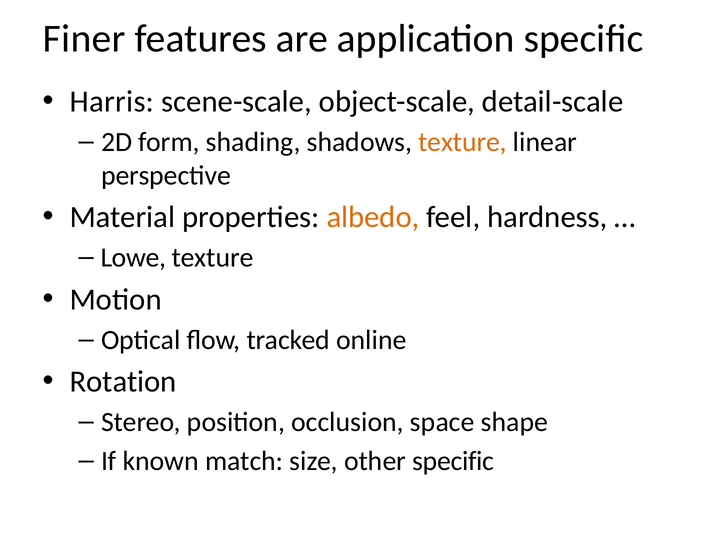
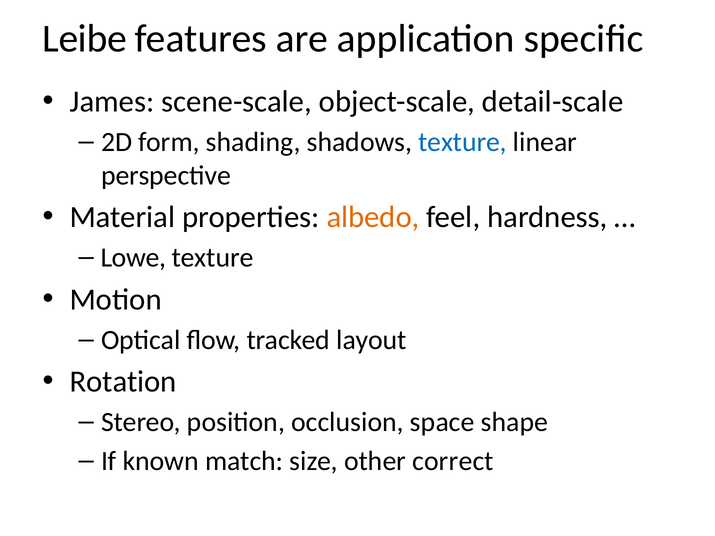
Finer: Finer -> Leibe
Harris: Harris -> James
texture at (462, 142) colour: orange -> blue
online: online -> layout
other specific: specific -> correct
